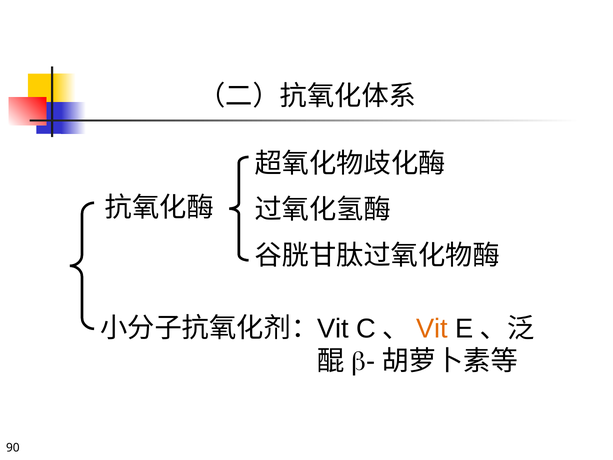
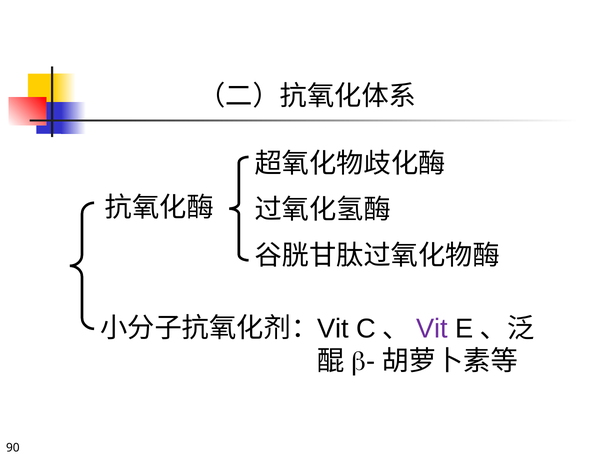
Vit colour: orange -> purple
